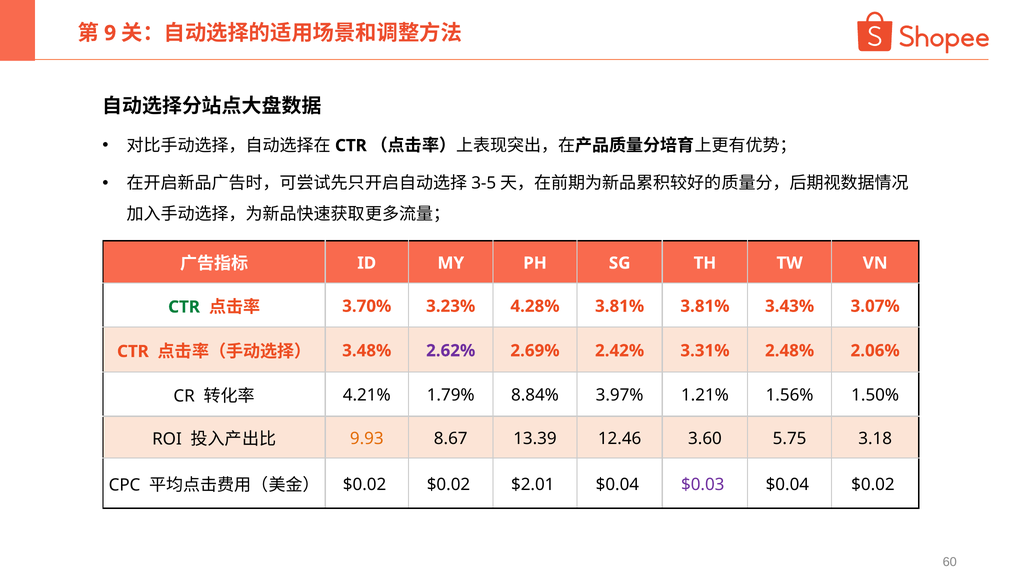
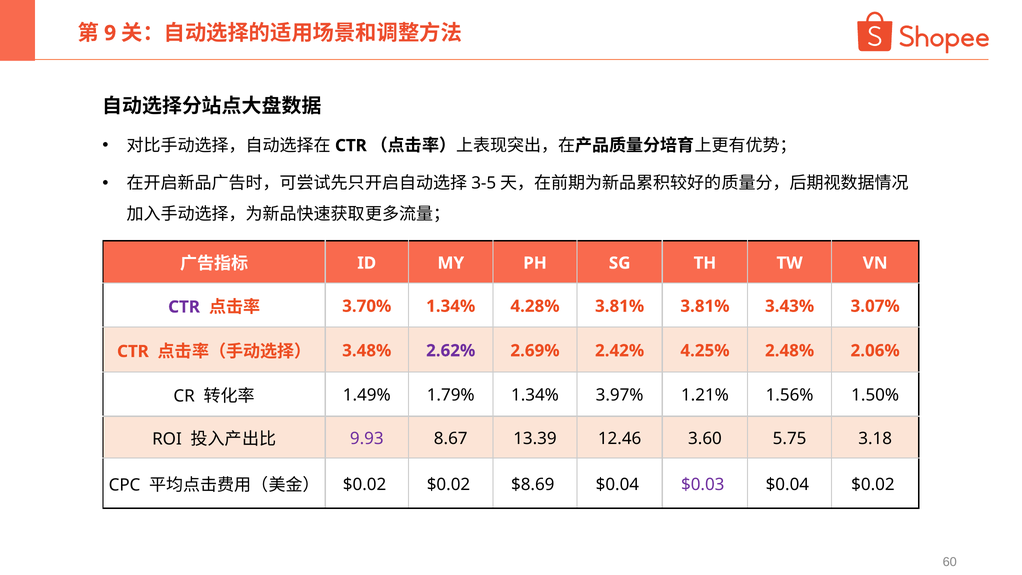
CTR at (184, 307) colour: green -> purple
3.70% 3.23%: 3.23% -> 1.34%
3.31%: 3.31% -> 4.25%
4.21%: 4.21% -> 1.49%
1.79% 8.84%: 8.84% -> 1.34%
9.93 colour: orange -> purple
$2.01: $2.01 -> $8.69
